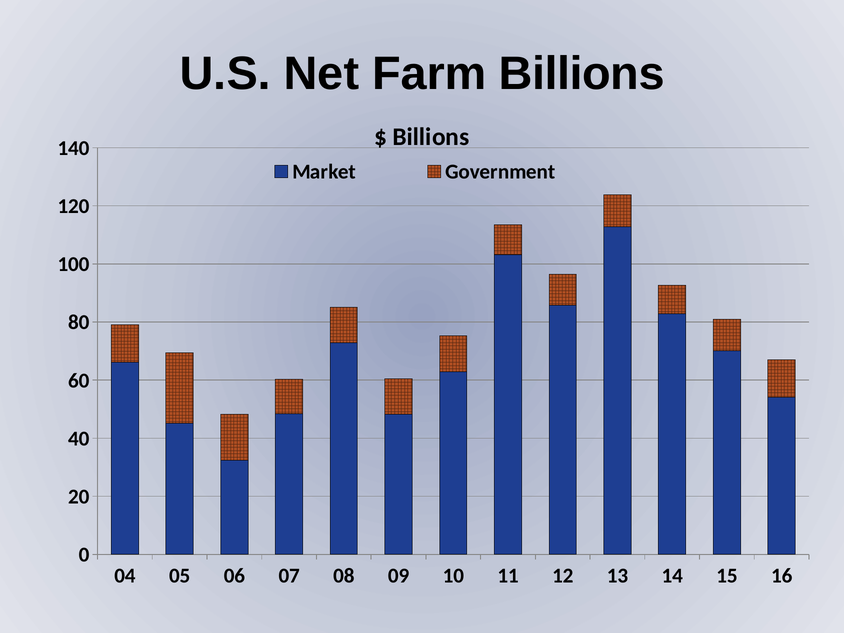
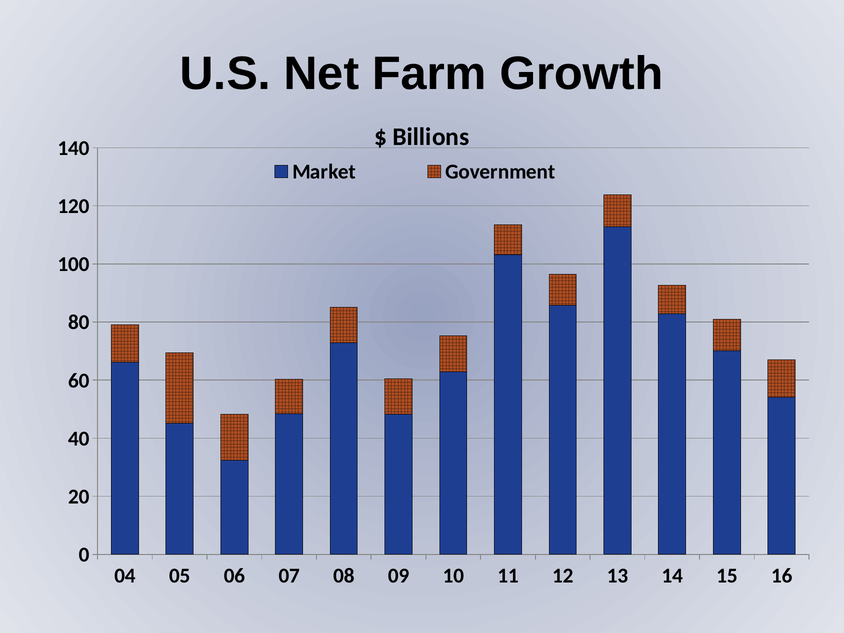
Farm Billions: Billions -> Growth
